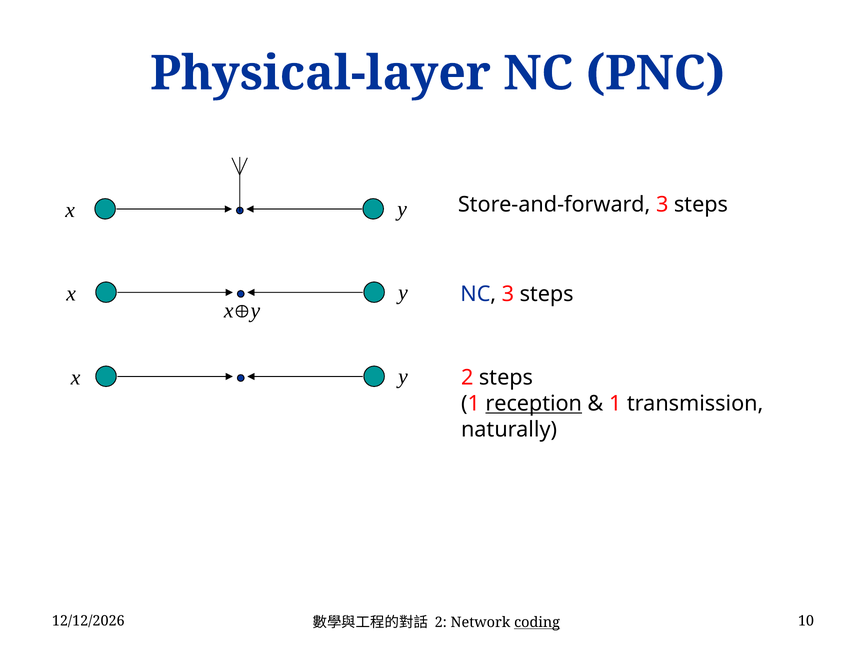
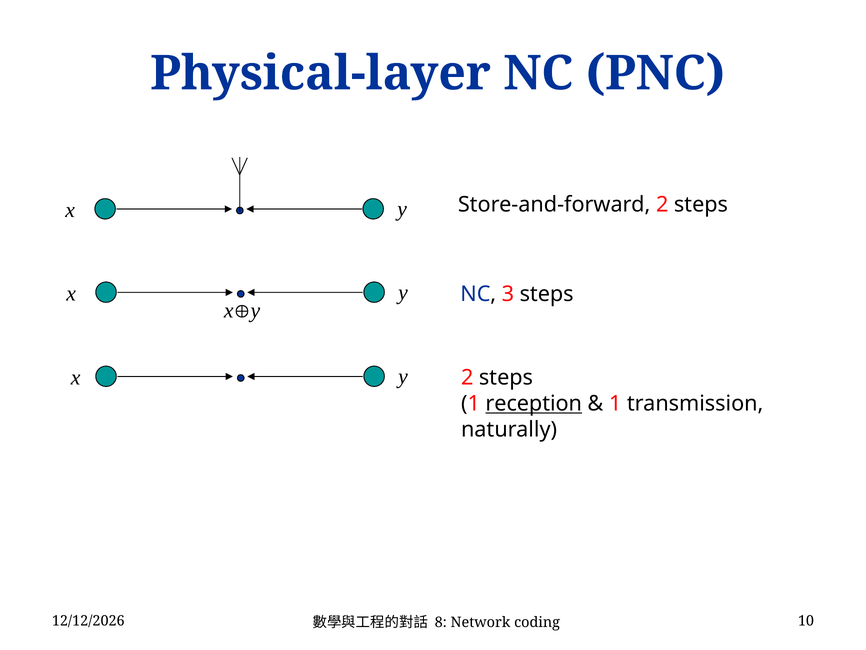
Store-and-forward 3: 3 -> 2
2 at (441, 622): 2 -> 8
coding underline: present -> none
